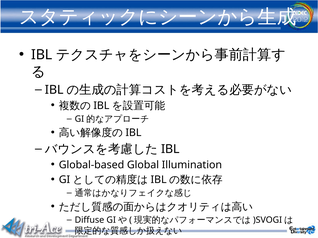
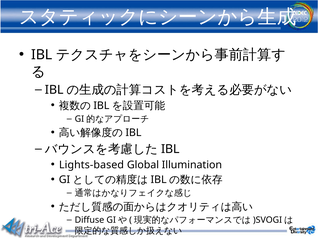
Global-based: Global-based -> Lights-based
